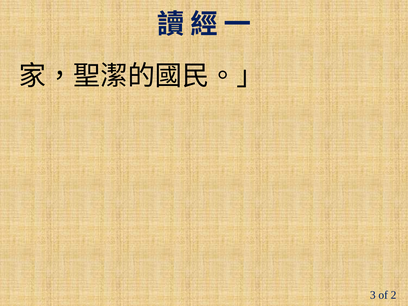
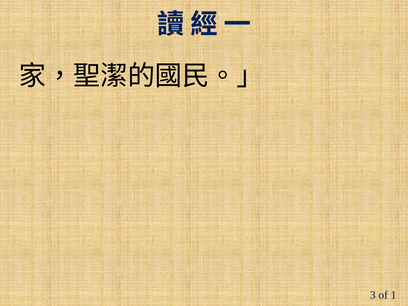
2: 2 -> 1
